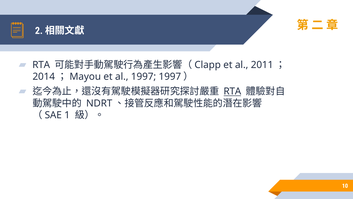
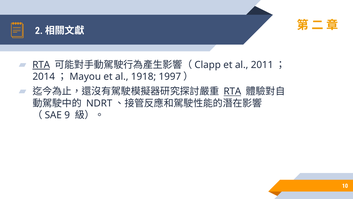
RTA at (41, 65) underline: none -> present
al 1997: 1997 -> 1918
1: 1 -> 9
